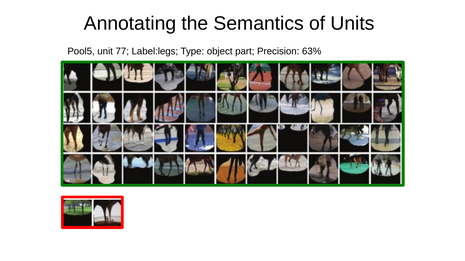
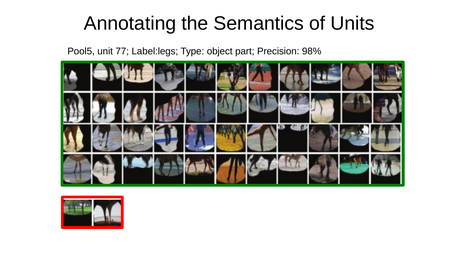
63%: 63% -> 98%
